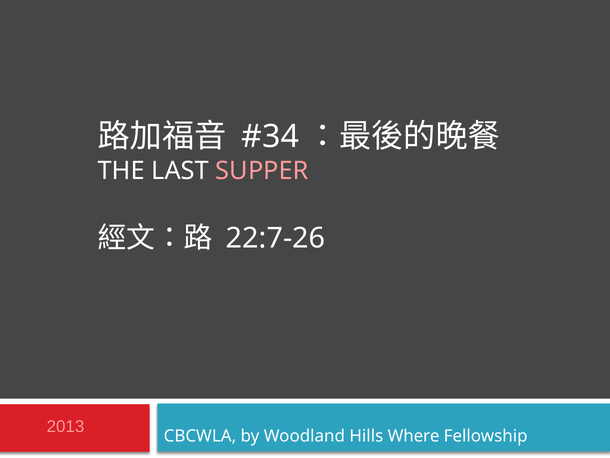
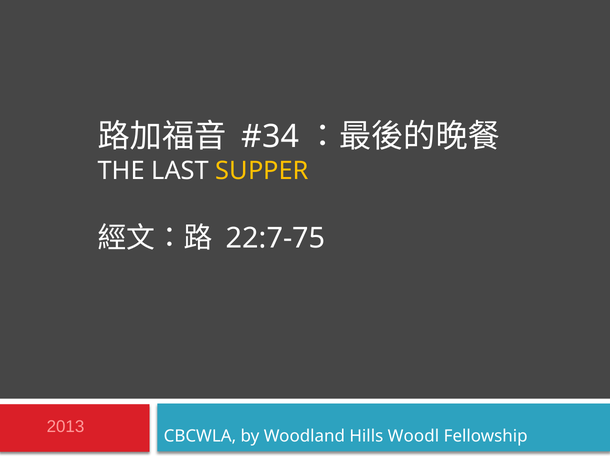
SUPPER colour: pink -> yellow
22:7-26: 22:7-26 -> 22:7-75
Where: Where -> Woodl
